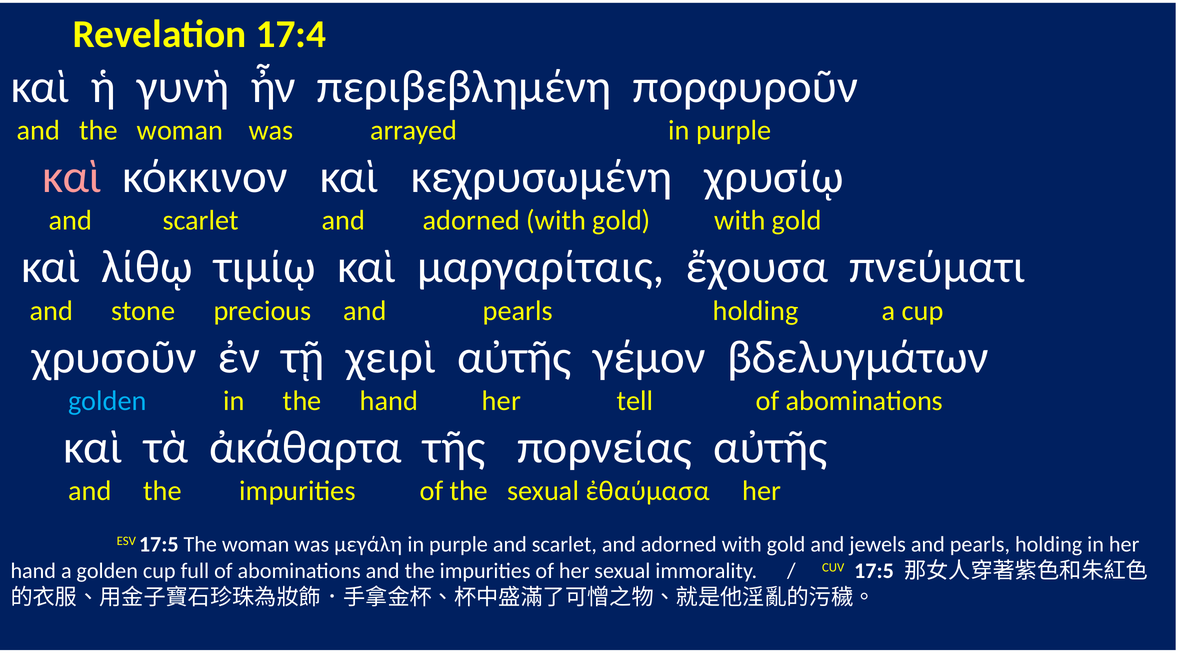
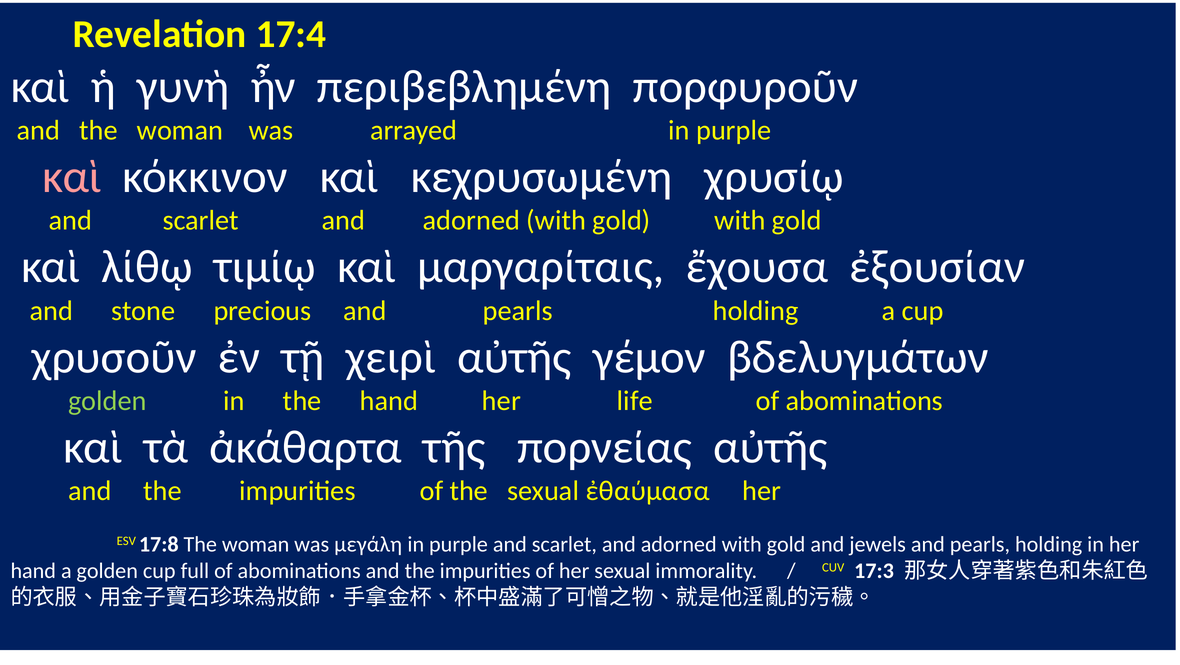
πνεύματι: πνεύματι -> ἐξουσίαν
golden at (107, 401) colour: light blue -> light green
tell: tell -> life
ESV 17:5: 17:5 -> 17:8
CUV 17:5: 17:5 -> 17:3
